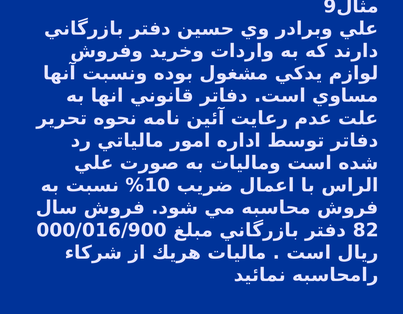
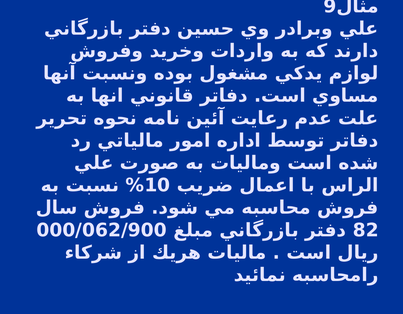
000/016/900: 000/016/900 -> 000/062/900
